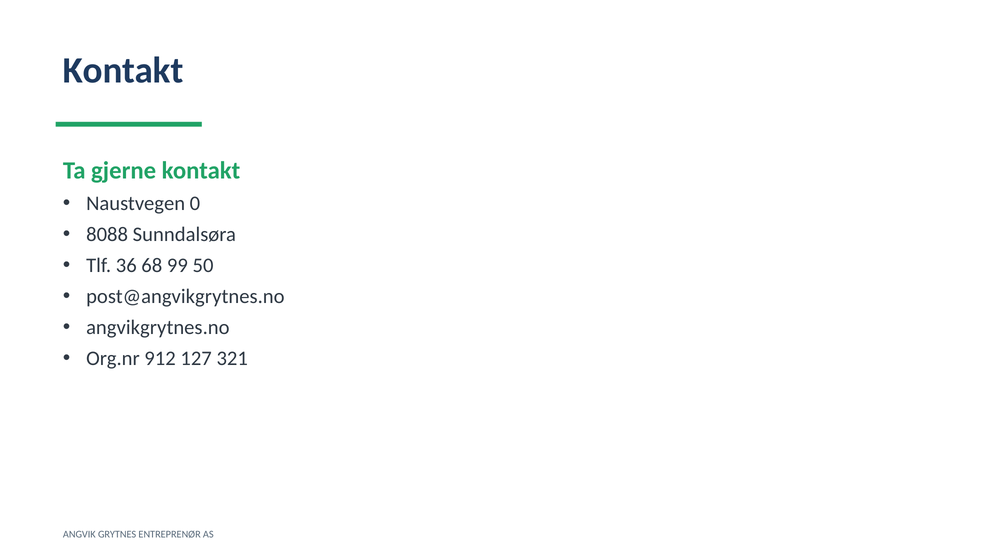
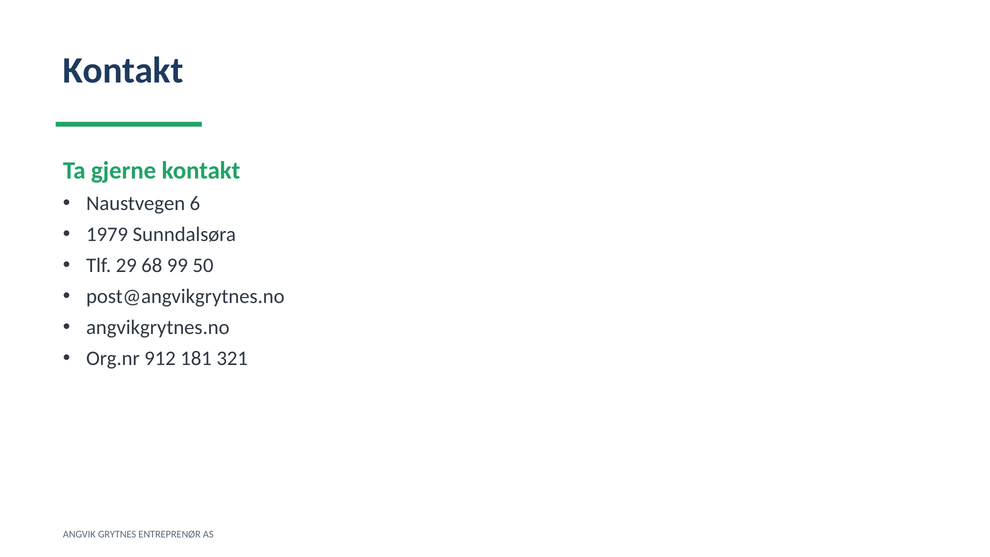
0: 0 -> 6
8088: 8088 -> 1979
36: 36 -> 29
127: 127 -> 181
